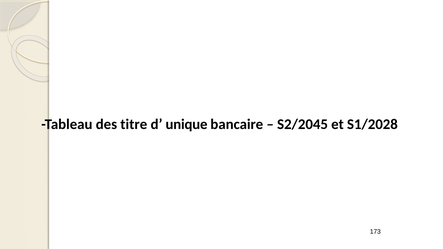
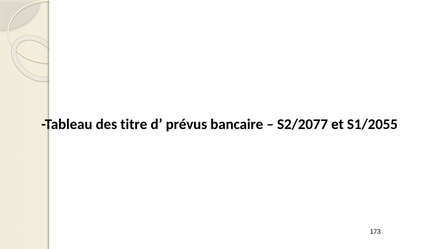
unique: unique -> prévus
S2/2045: S2/2045 -> S2/2077
S1/2028: S1/2028 -> S1/2055
